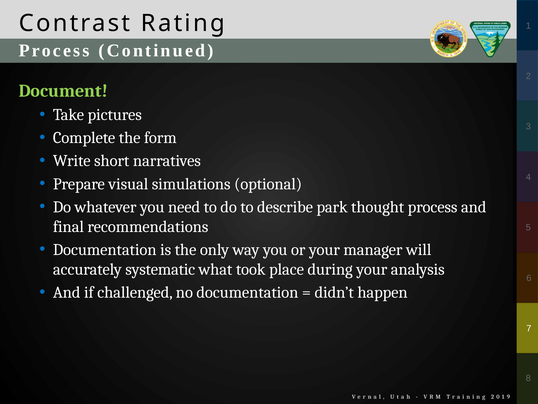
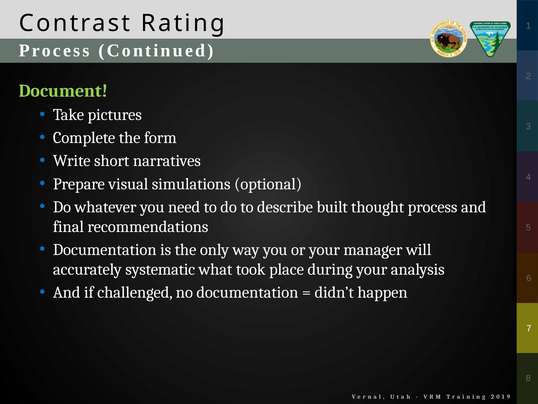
park: park -> built
